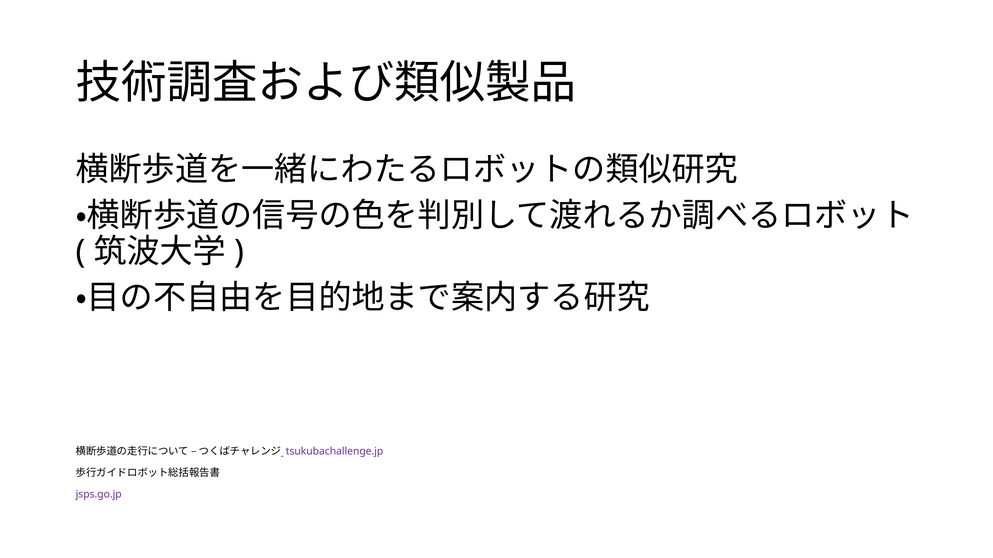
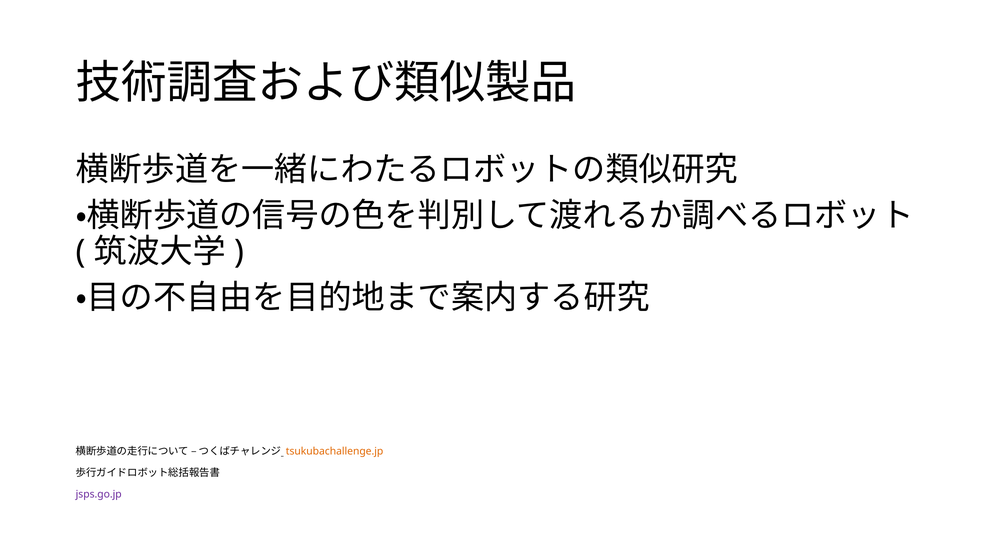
tsukubachallenge.jp colour: purple -> orange
